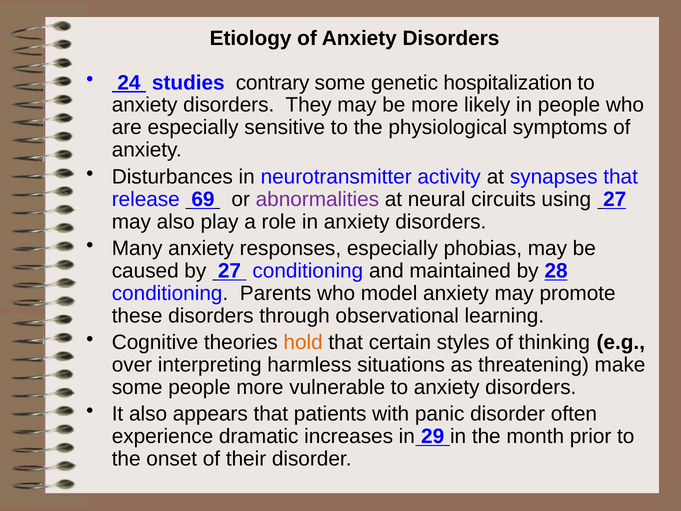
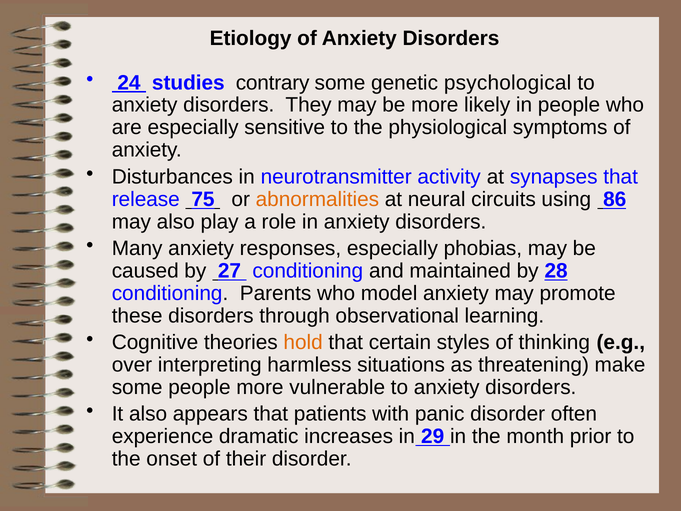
hospitalization: hospitalization -> psychological
69: 69 -> 75
abnormalities colour: purple -> orange
using 27: 27 -> 86
